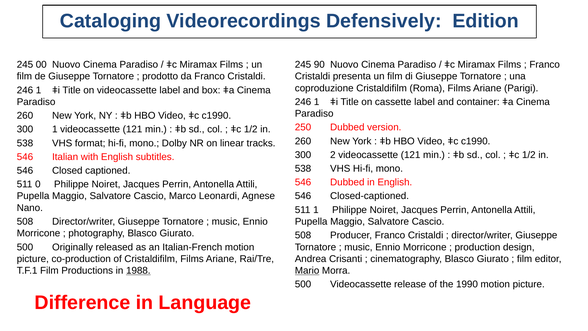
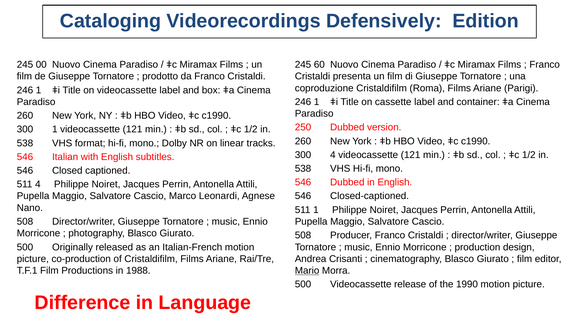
90: 90 -> 60
300 2: 2 -> 4
511 0: 0 -> 4
1988 underline: present -> none
